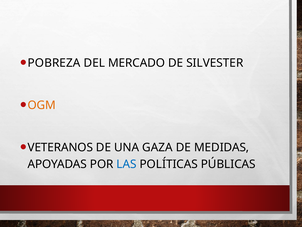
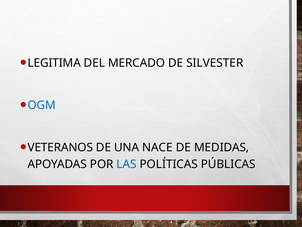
POBREZA: POBREZA -> LEGITIMA
OGM colour: orange -> blue
GAZA: GAZA -> NACE
